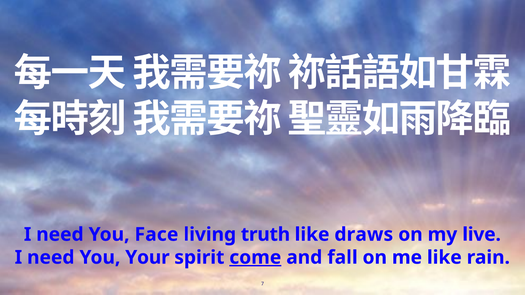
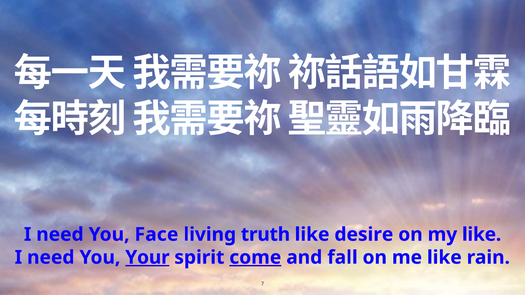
draws: draws -> desire
my live: live -> like
Your underline: none -> present
